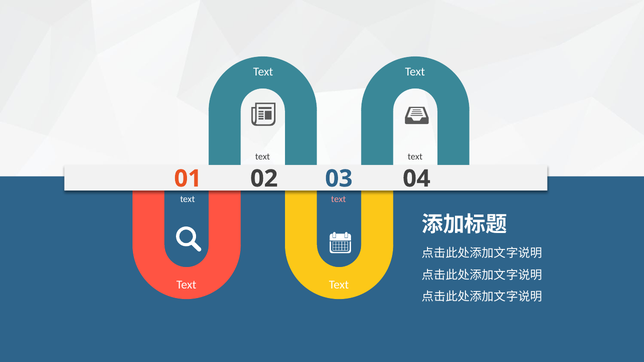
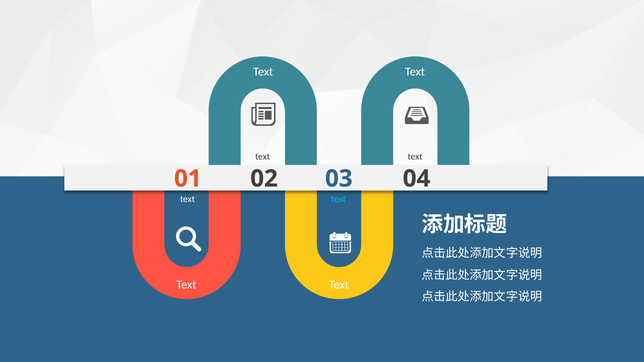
text at (339, 200) colour: pink -> light blue
